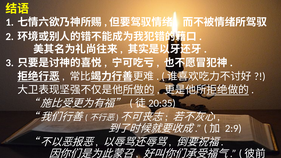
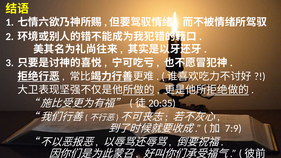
2:9: 2:9 -> 7:9
